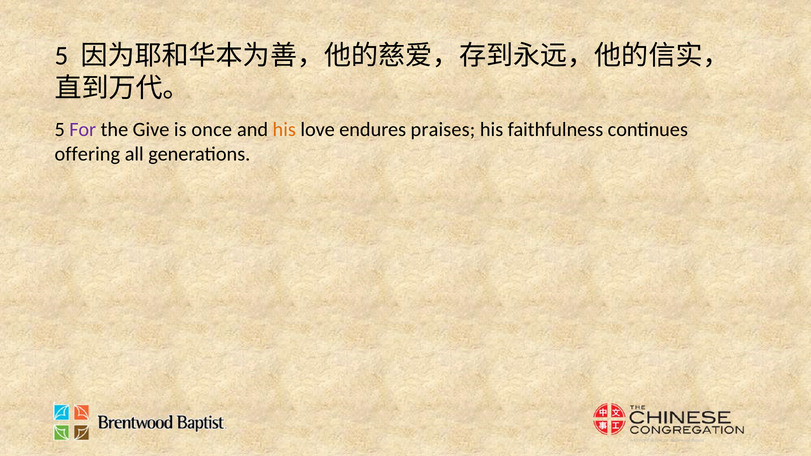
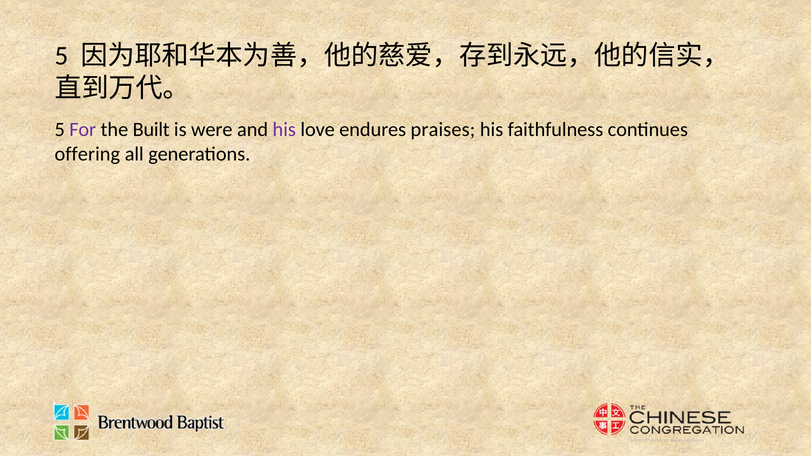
Give: Give -> Built
once: once -> were
his at (284, 130) colour: orange -> purple
